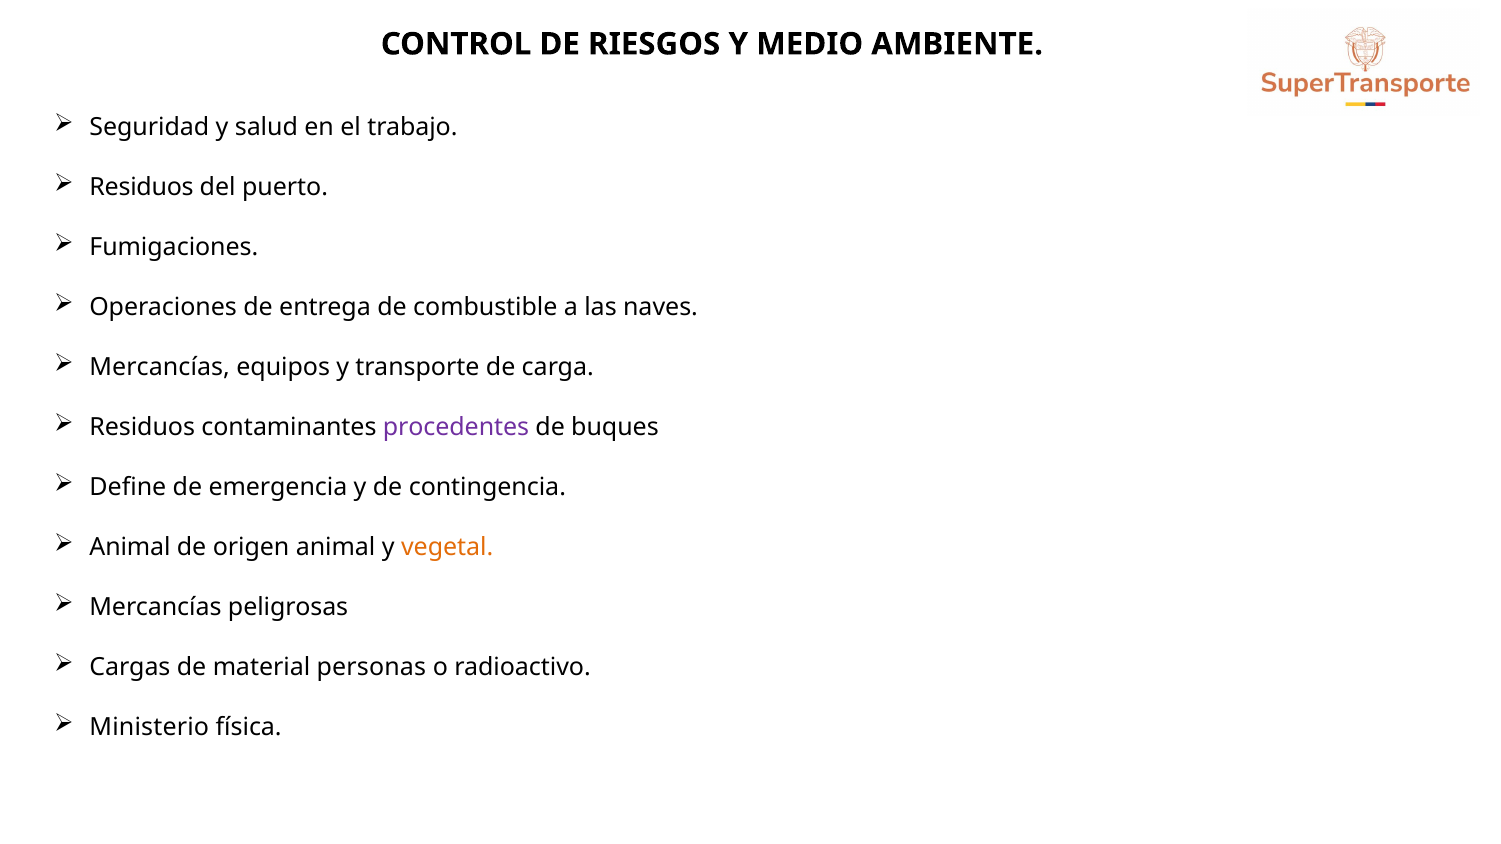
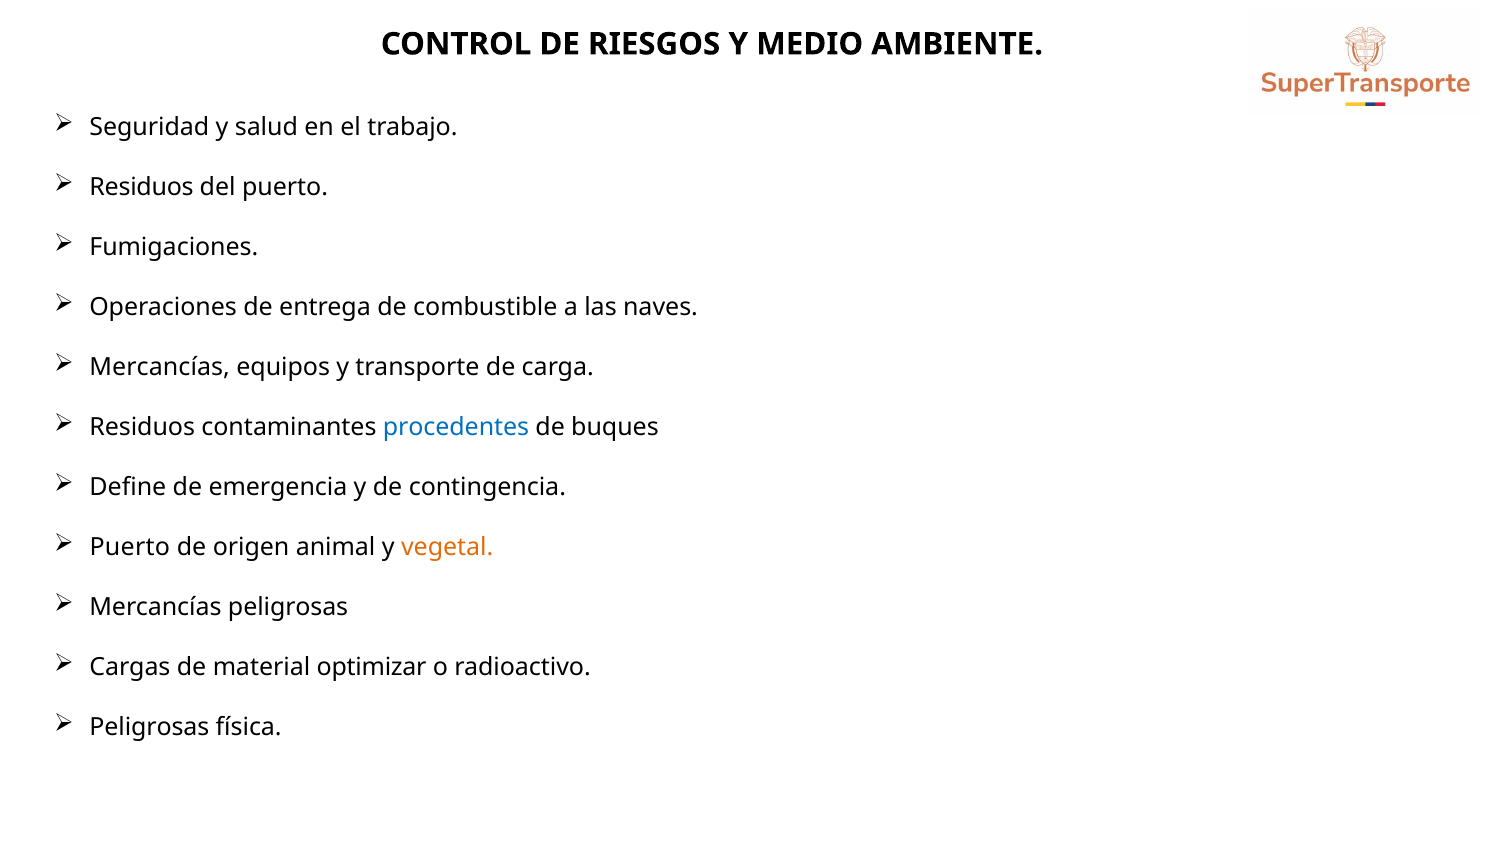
procedentes colour: purple -> blue
Animal at (130, 548): Animal -> Puerto
personas: personas -> optimizar
Ministerio at (149, 728): Ministerio -> Peligrosas
